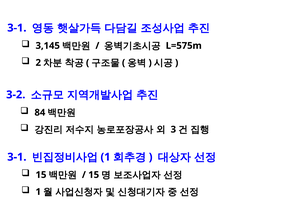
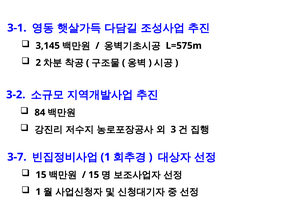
3-1 at (17, 157): 3-1 -> 3-7
